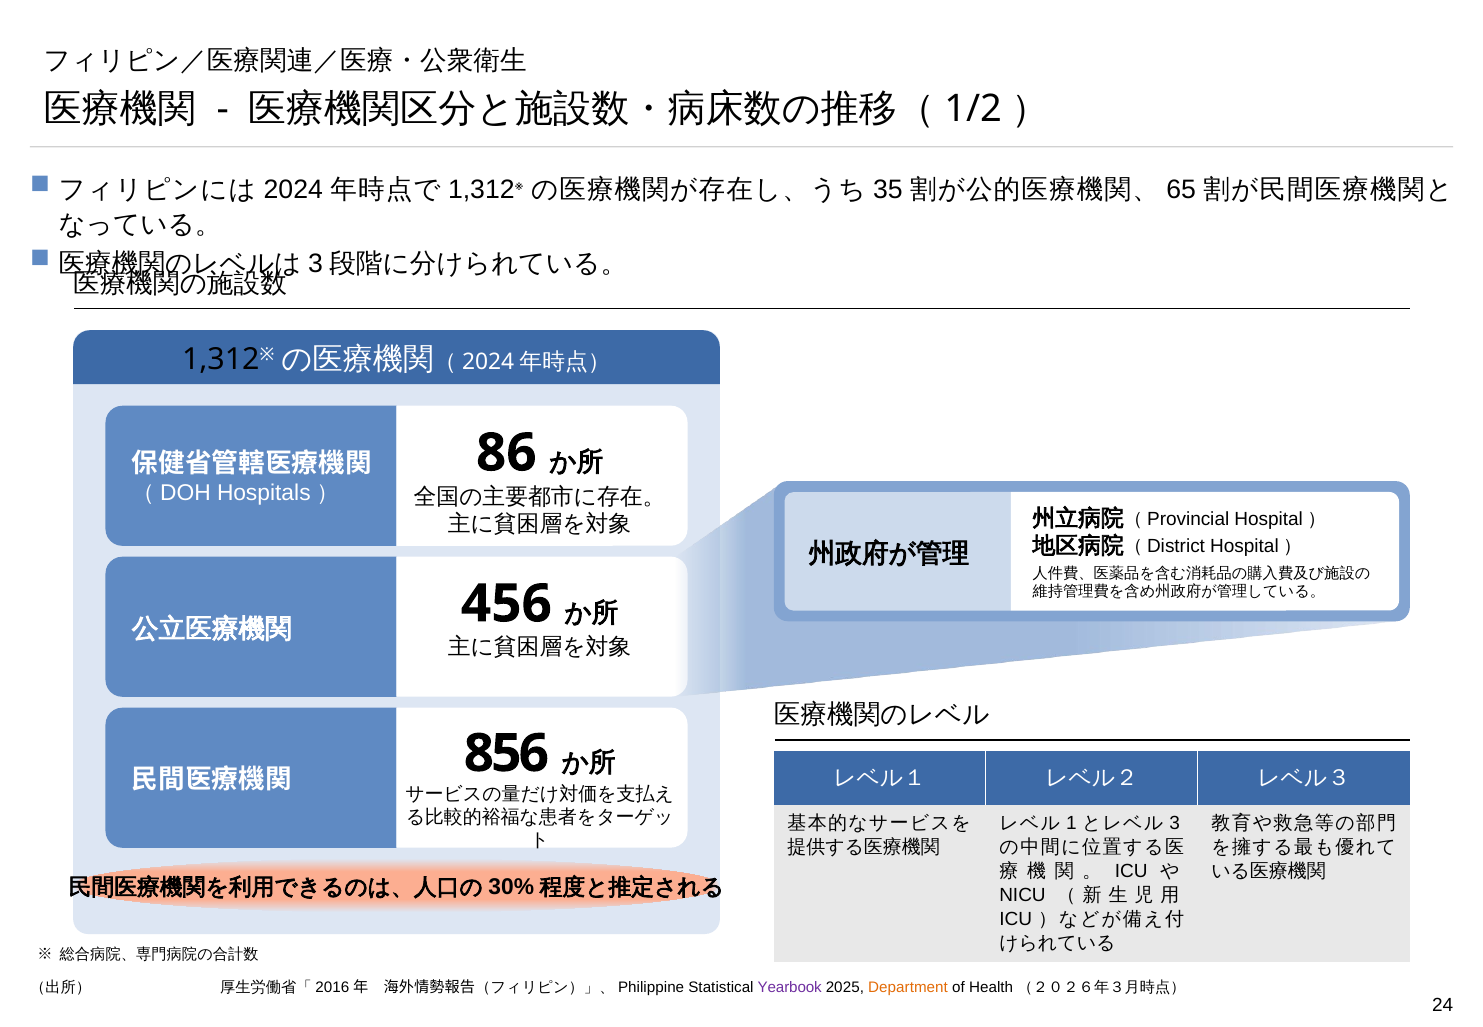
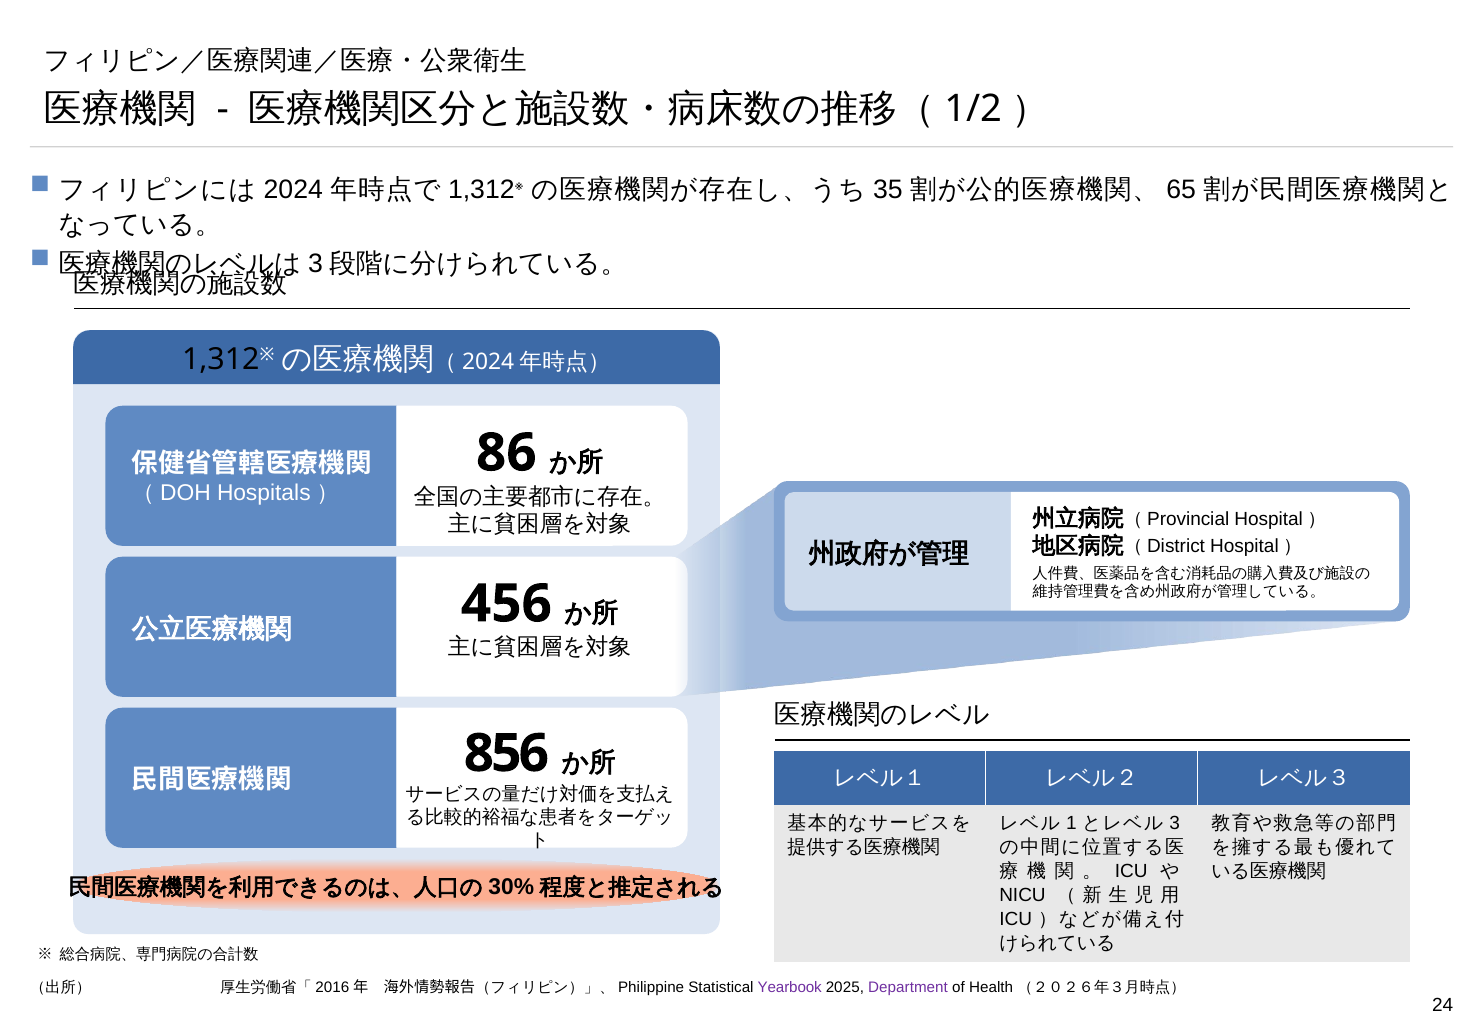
Department colour: orange -> purple
